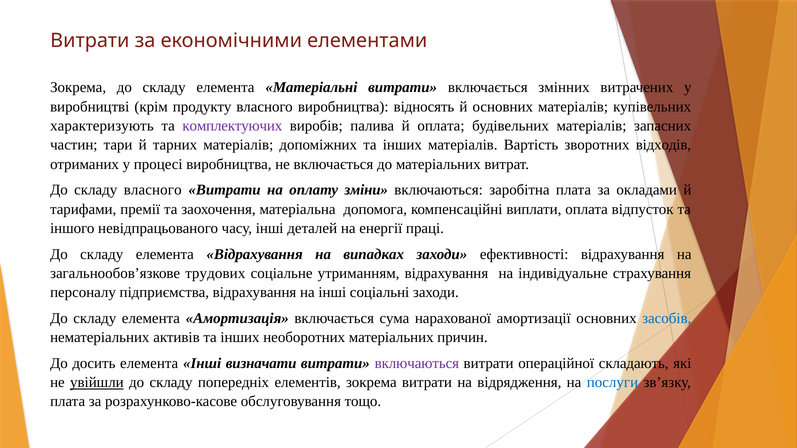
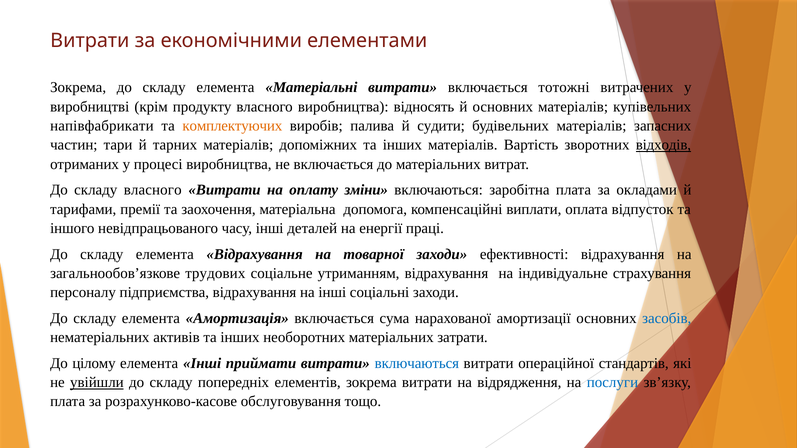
змінних: змінних -> тотожні
характеризують: характеризують -> напівфабрикати
комплектуючих colour: purple -> orange
й оплата: оплата -> судити
відходів underline: none -> present
випадках: випадках -> товарної
причин: причин -> затрати
досить: досить -> цілому
визначати: визначати -> приймати
включаються at (417, 363) colour: purple -> blue
складають: складають -> стандартів
